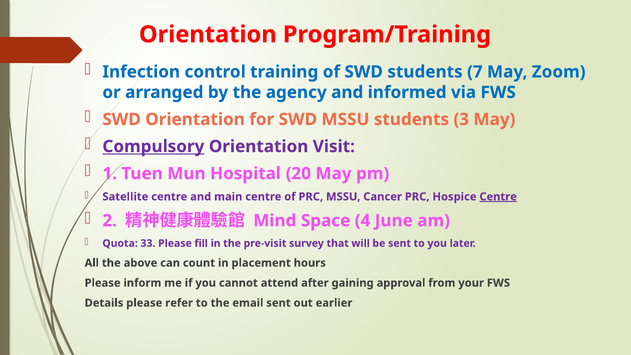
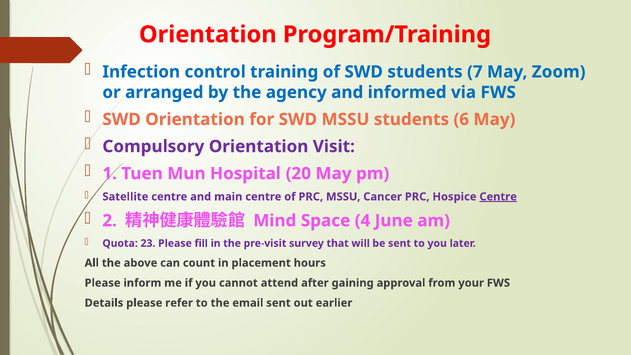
3: 3 -> 6
Compulsory underline: present -> none
33: 33 -> 23
